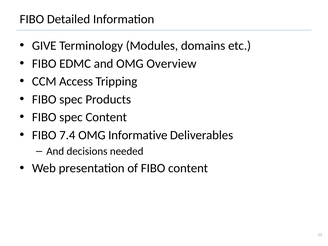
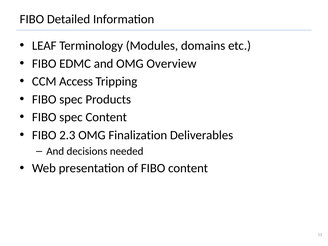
GIVE: GIVE -> LEAF
7.4: 7.4 -> 2.3
Informative: Informative -> Finalization
